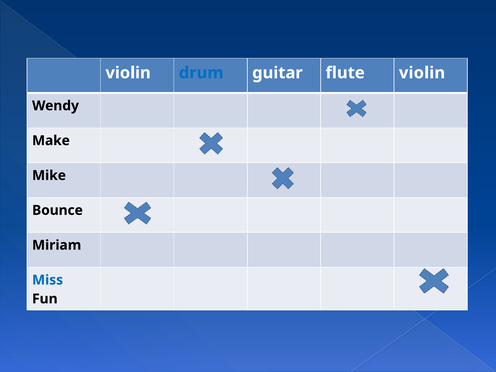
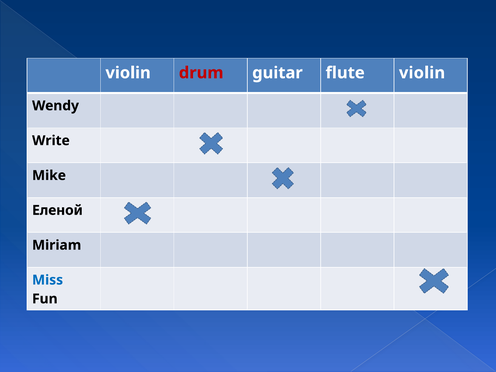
drum colour: blue -> red
Make: Make -> Write
Bounce: Bounce -> Еленой
